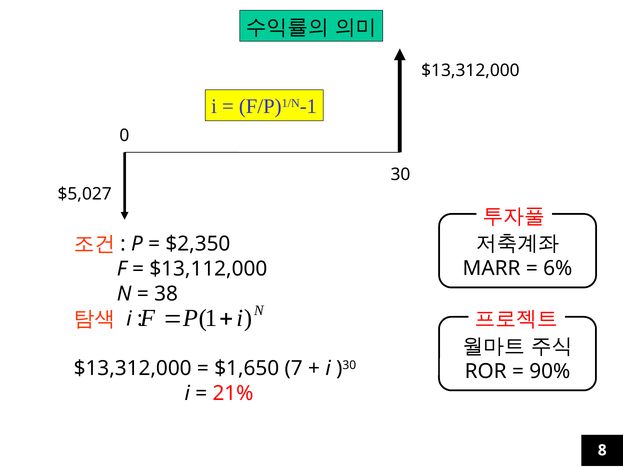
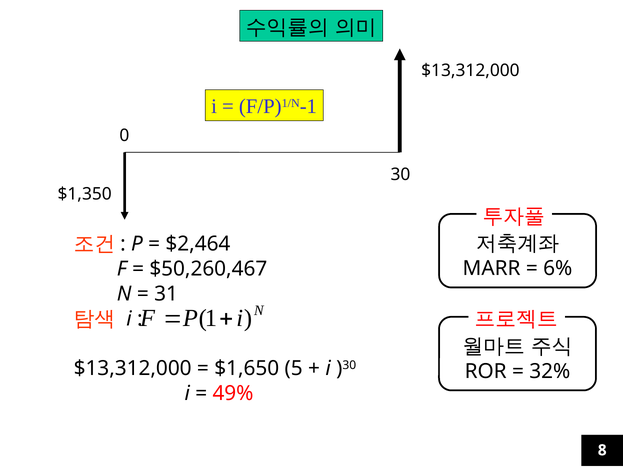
$5,027: $5,027 -> $1,350
$2,350: $2,350 -> $2,464
$13,112,000: $13,112,000 -> $50,260,467
38: 38 -> 31
7: 7 -> 5
90%: 90% -> 32%
21%: 21% -> 49%
